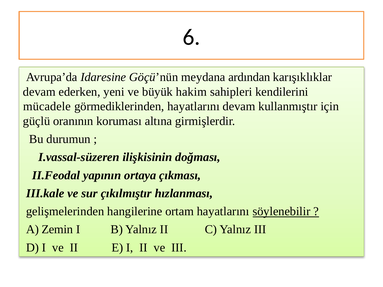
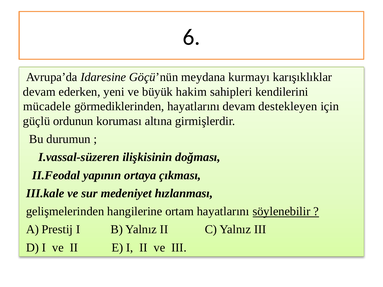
ardından: ardından -> kurmayı
kullanmıştır: kullanmıştır -> destekleyen
oranının: oranının -> ordunun
çıkılmıştır: çıkılmıştır -> medeniyet
Zemin: Zemin -> Prestij
